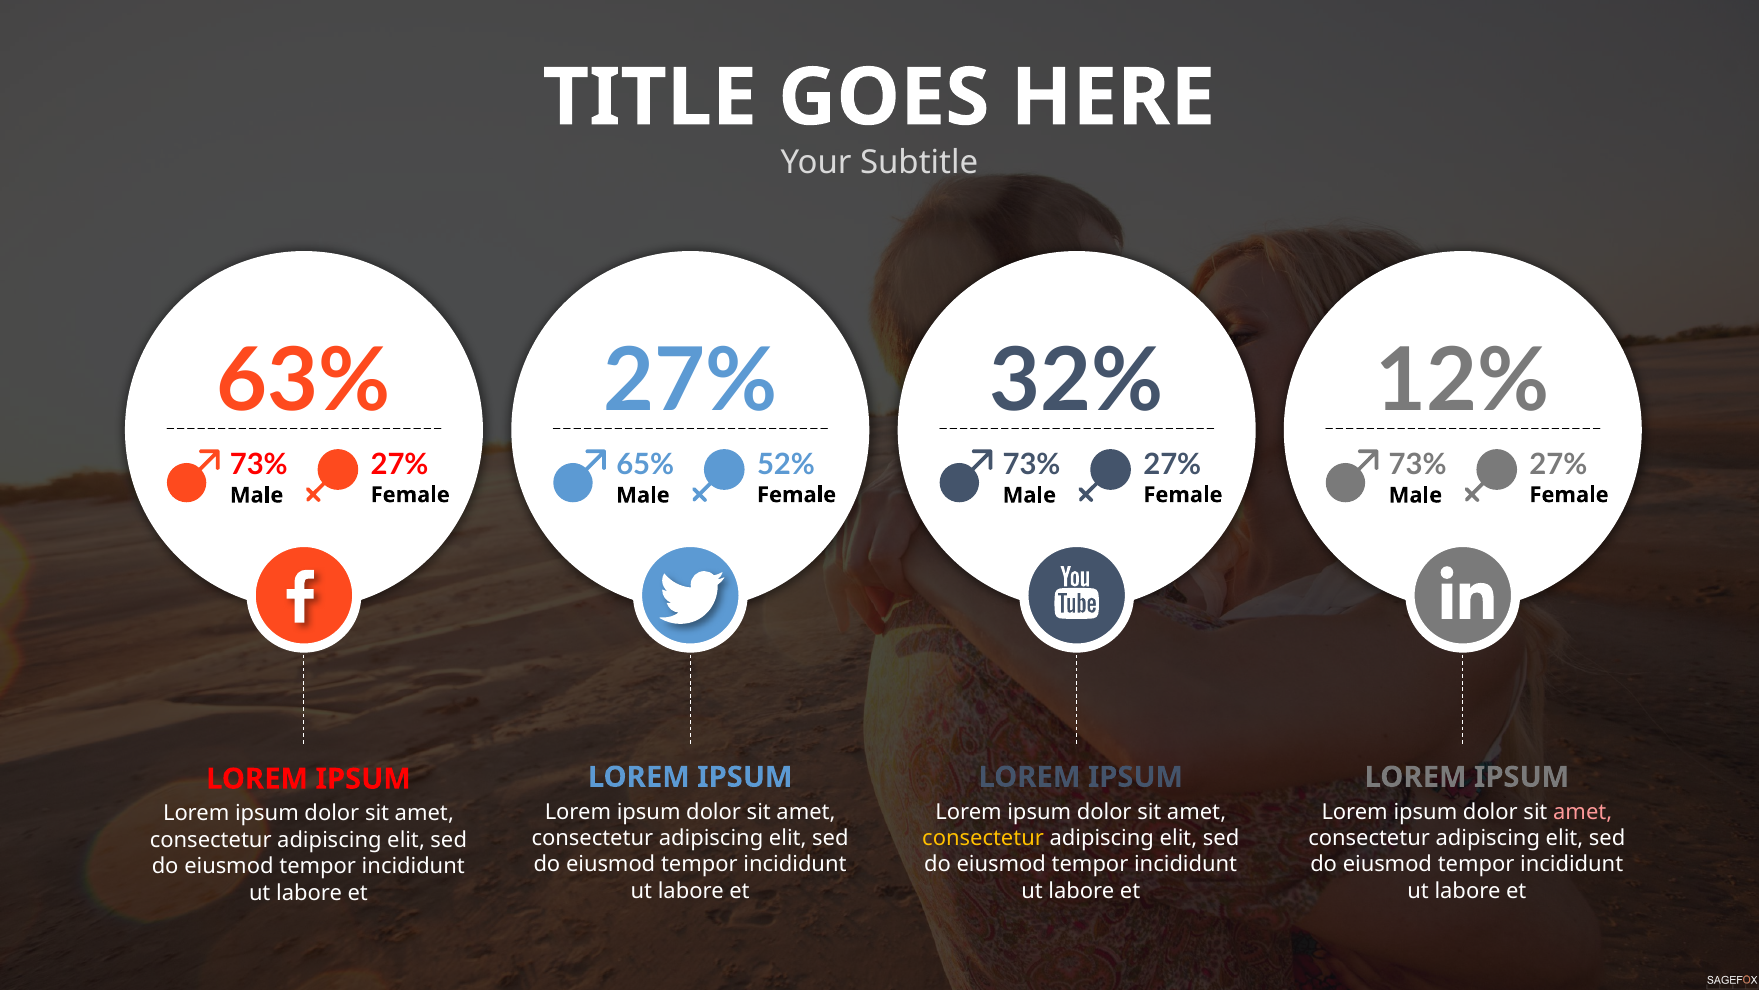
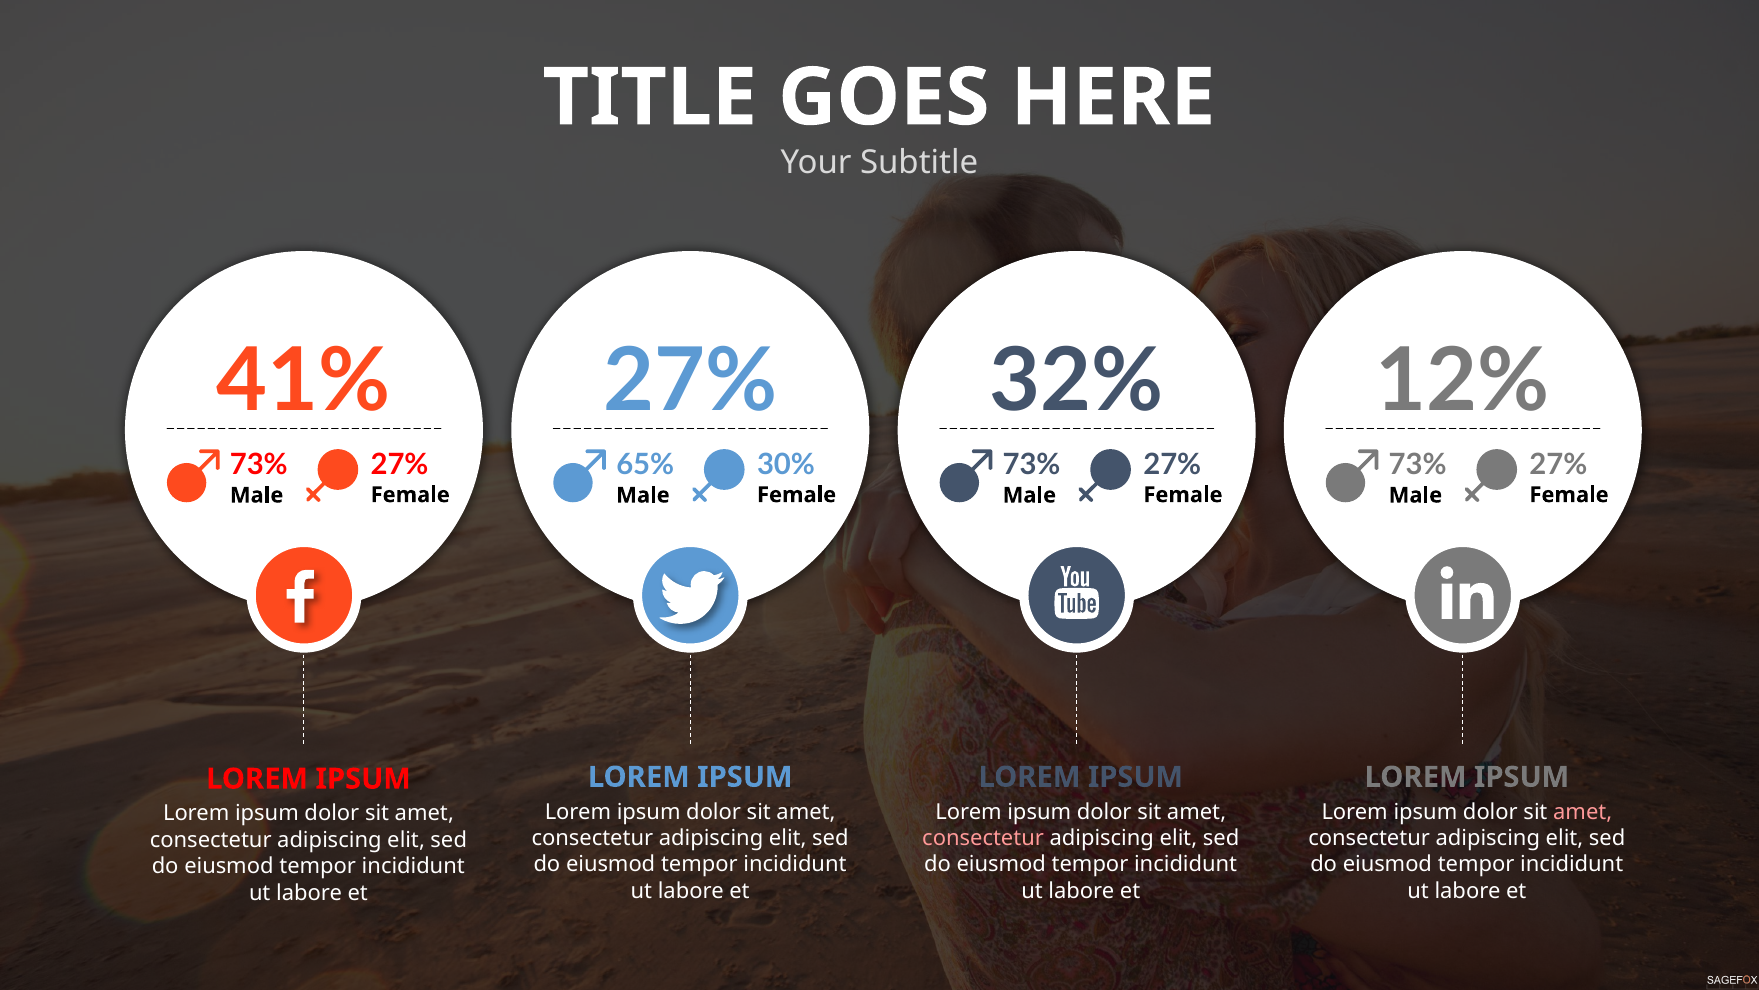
63%: 63% -> 41%
52%: 52% -> 30%
consectetur at (983, 838) colour: yellow -> pink
